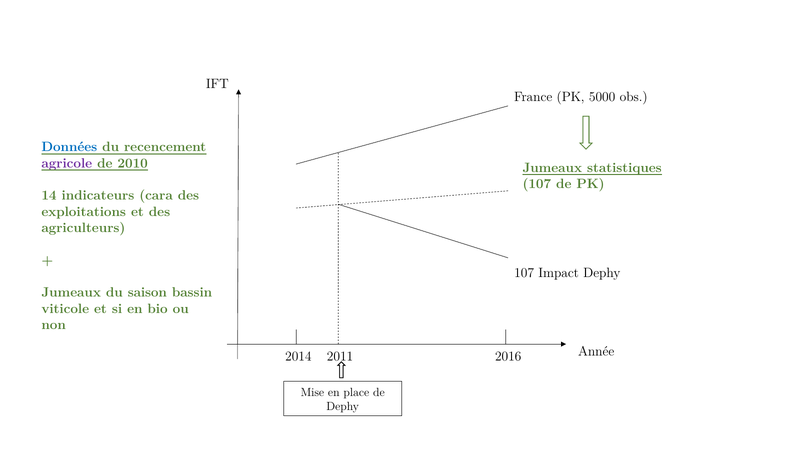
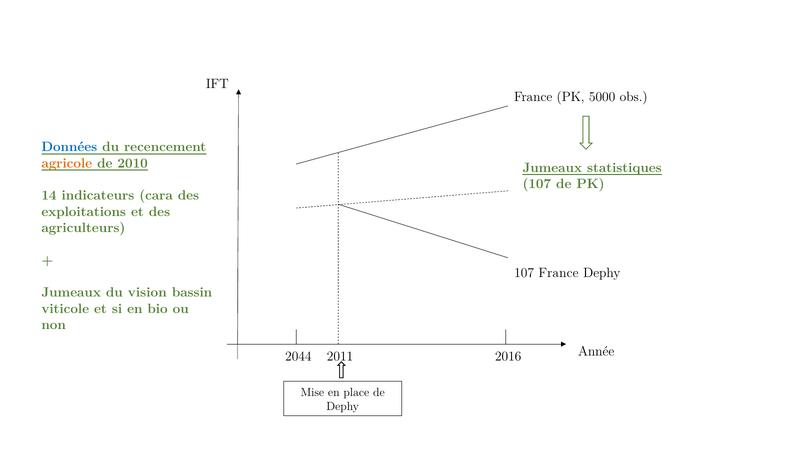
agricole colour: purple -> orange
107 Impact: Impact -> France
saison: saison -> vision
2014: 2014 -> 2044
